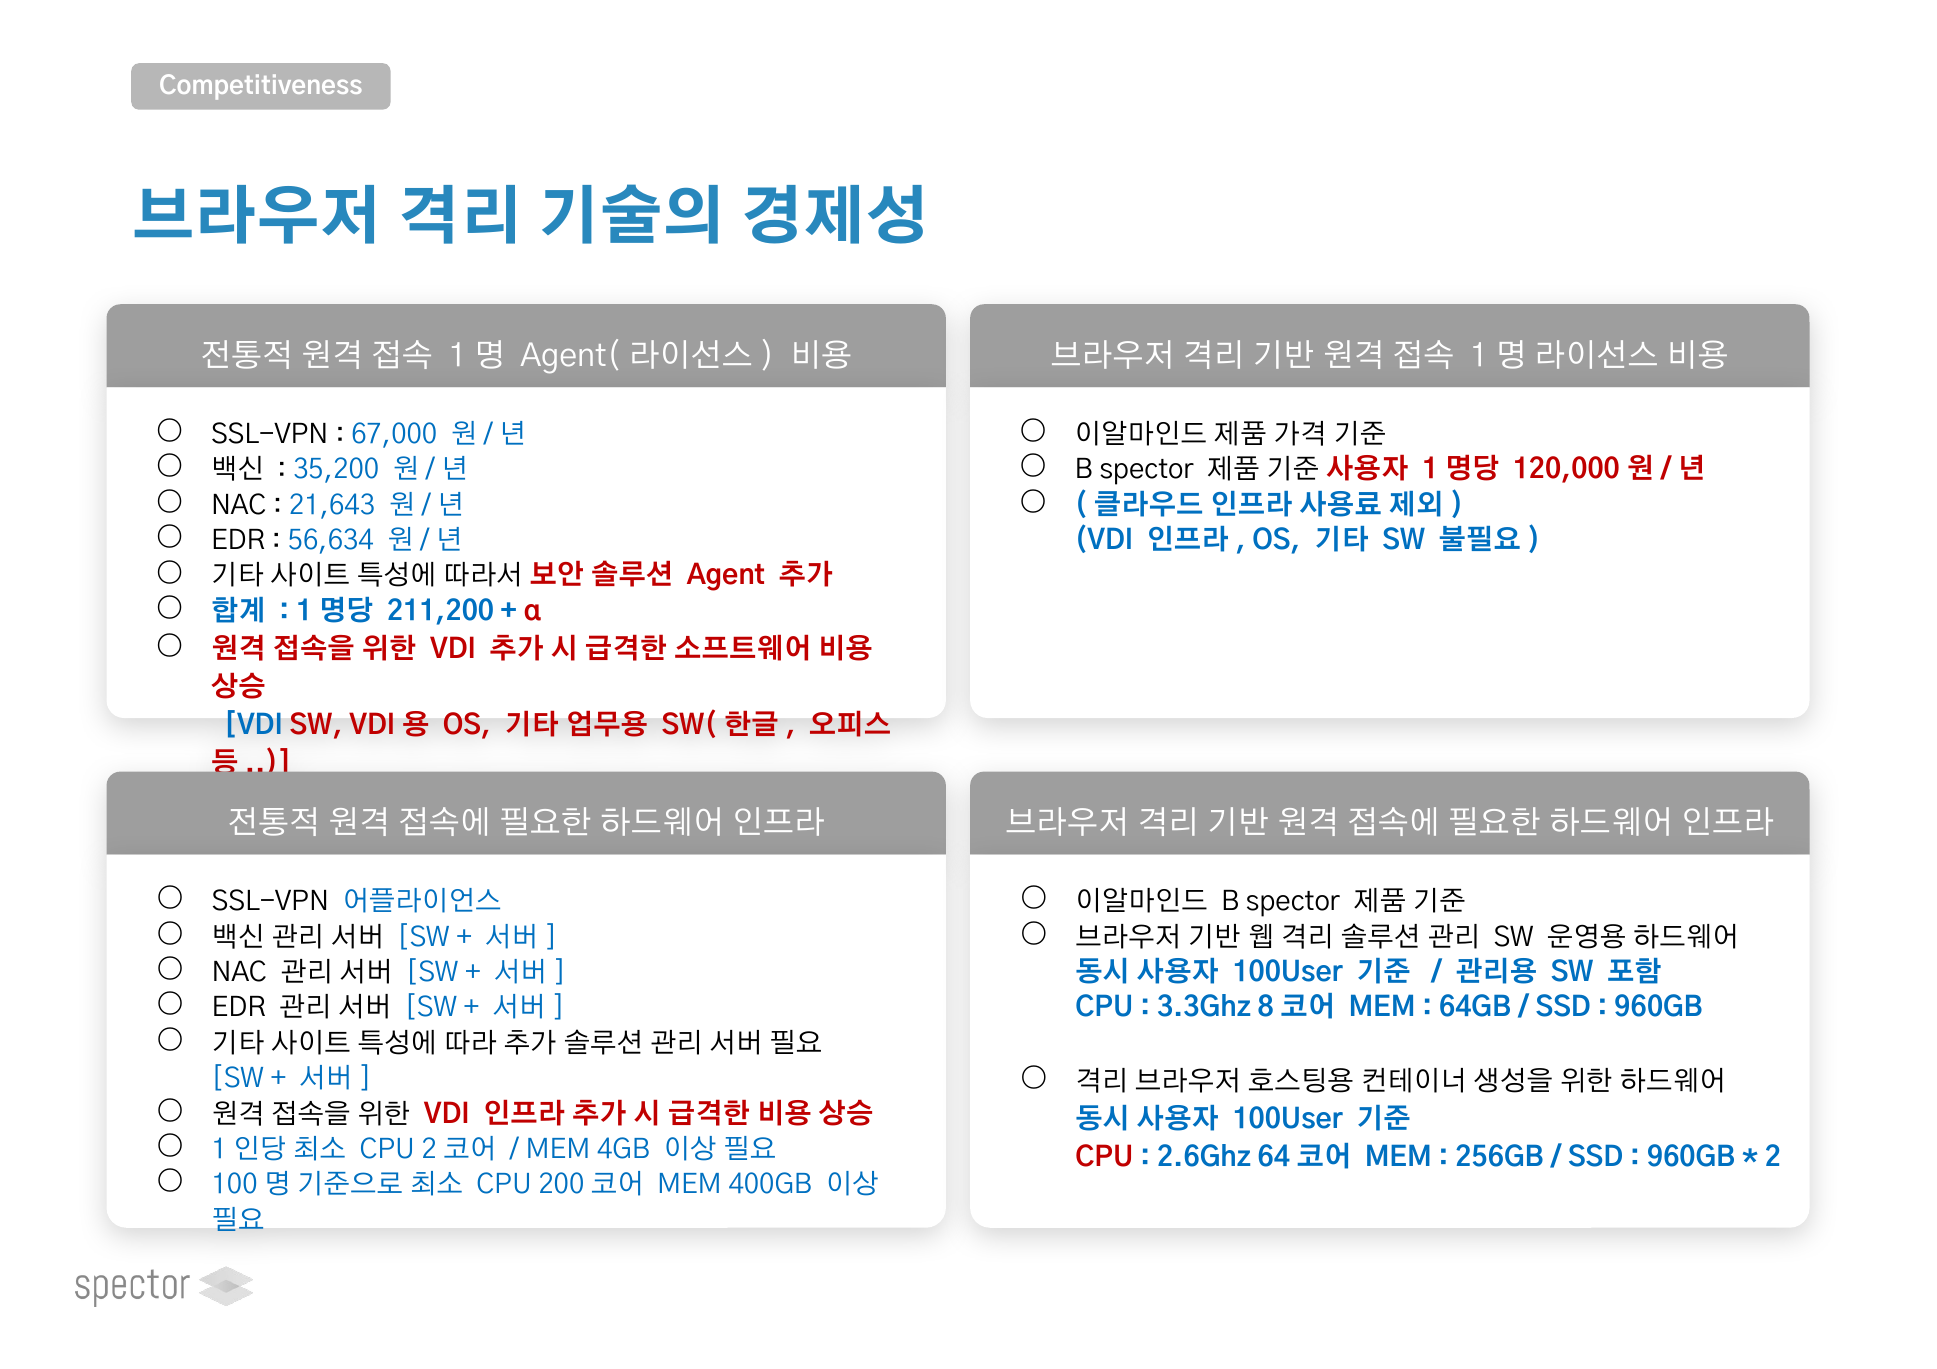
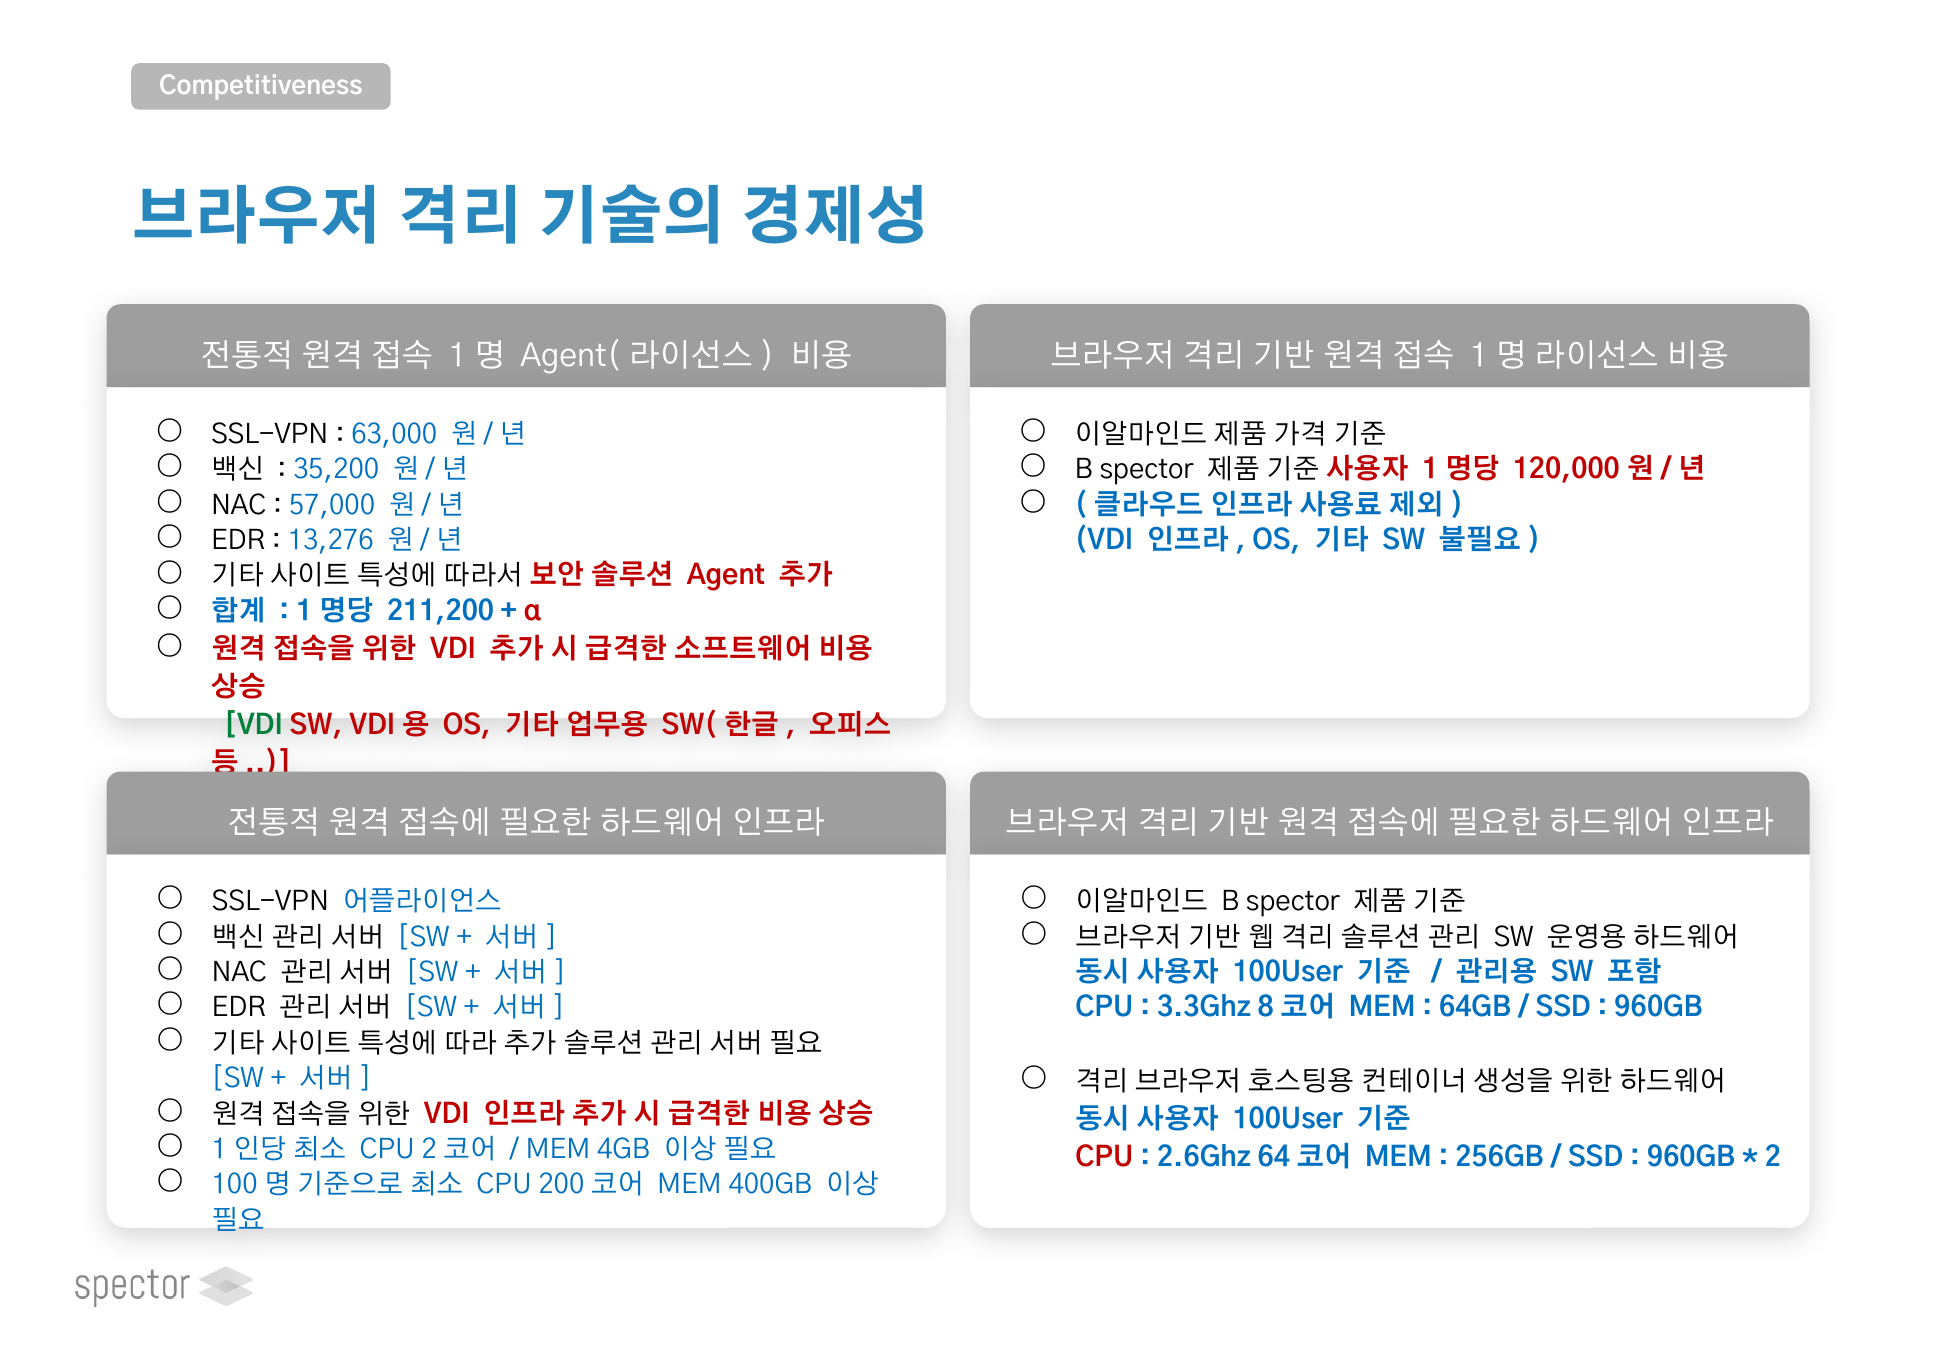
67,000: 67,000 -> 63,000
21,643: 21,643 -> 57,000
56,634: 56,634 -> 13,276
VDI at (254, 726) colour: blue -> green
